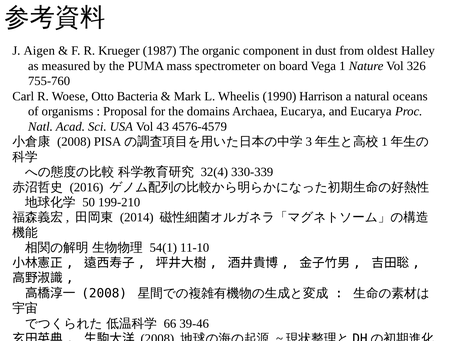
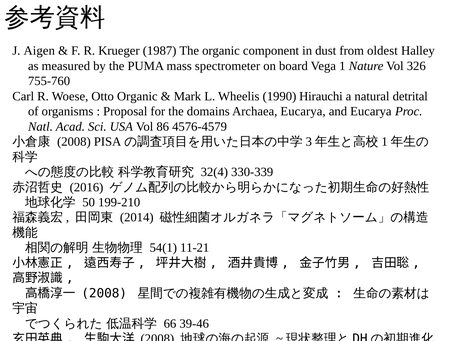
Otto Bacteria: Bacteria -> Organic
Harrison: Harrison -> Hirauchi
oceans: oceans -> detrital
43: 43 -> 86
11-10: 11-10 -> 11-21
